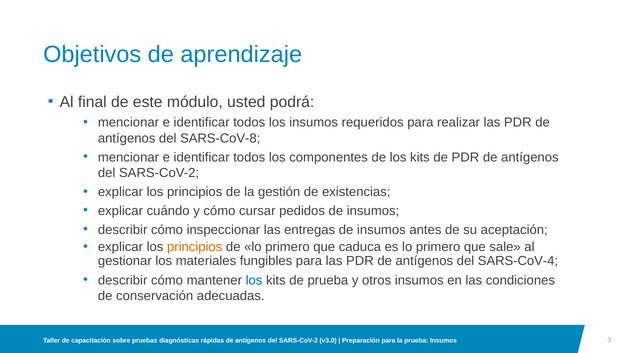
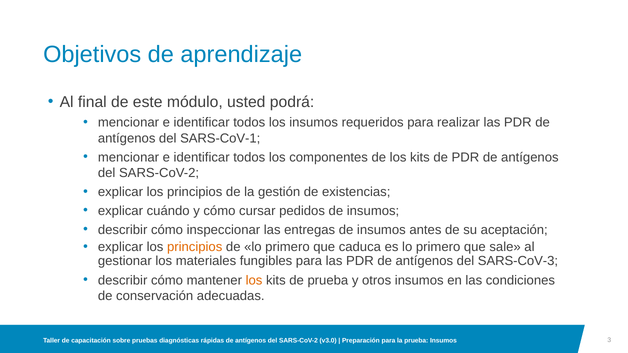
SARS-CoV-8: SARS-CoV-8 -> SARS-CoV-1
SARS-CoV-4: SARS-CoV-4 -> SARS-CoV-3
los at (254, 280) colour: blue -> orange
